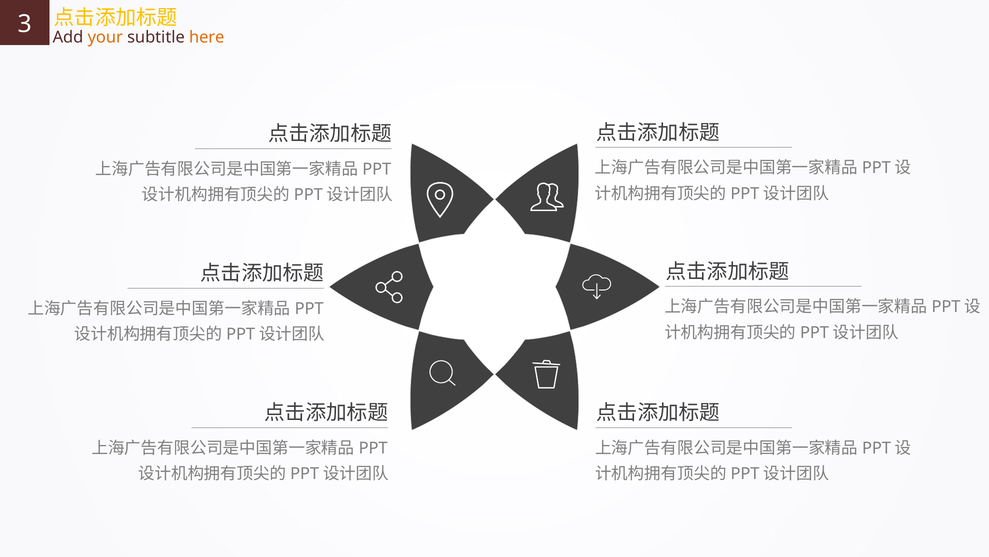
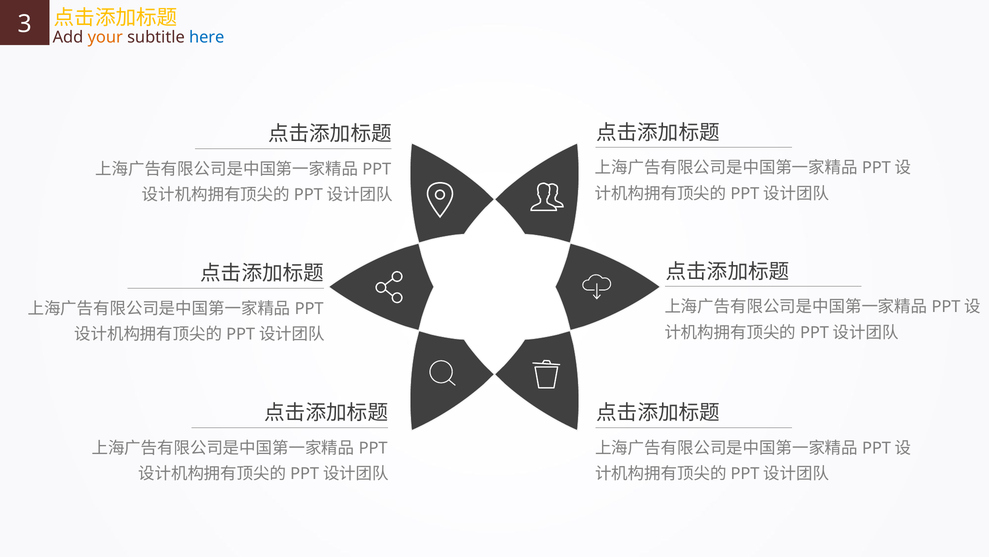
here colour: orange -> blue
